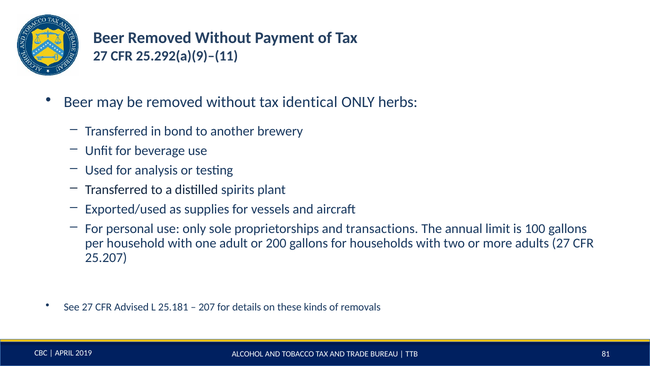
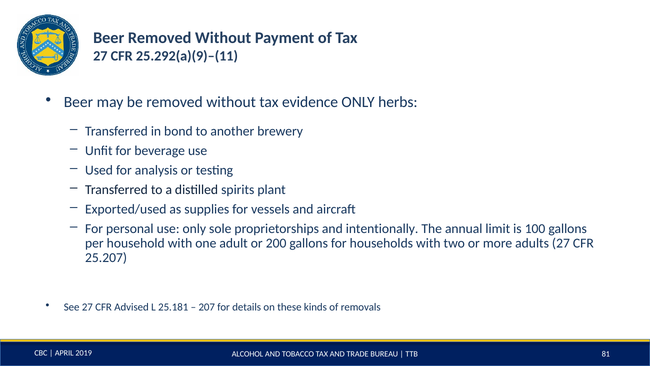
identical: identical -> evidence
transactions: transactions -> intentionally
